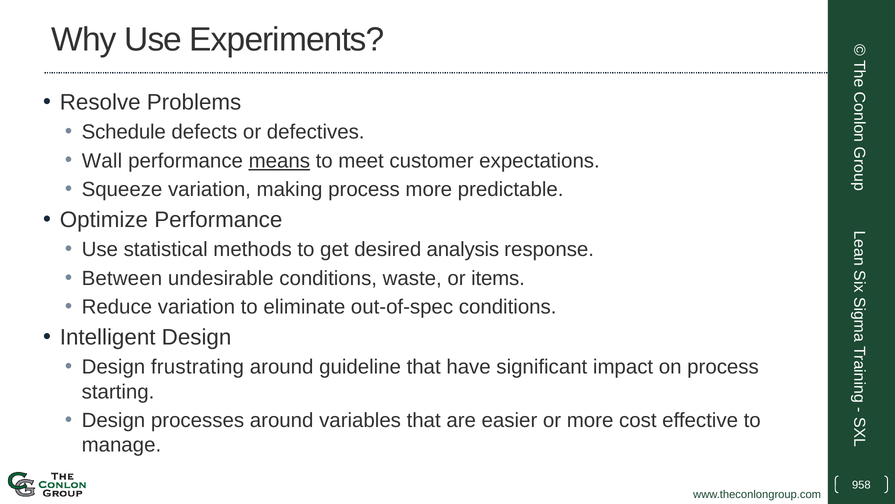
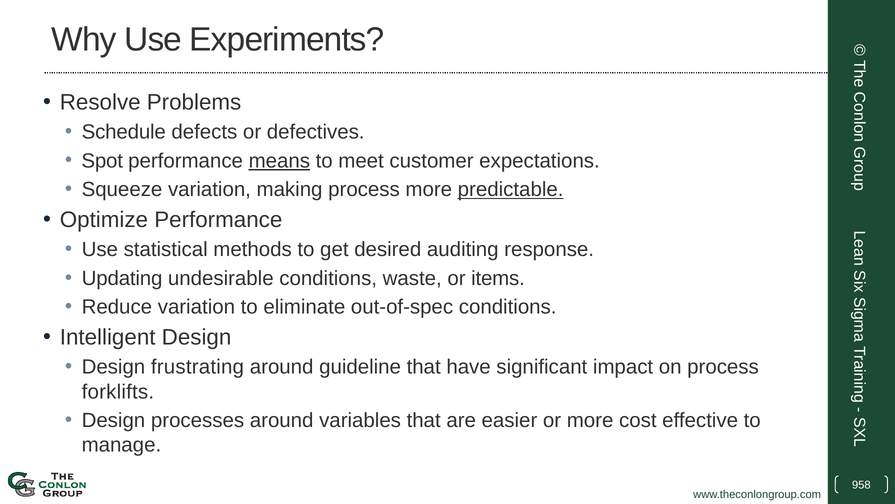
Wall: Wall -> Spot
predictable underline: none -> present
analysis: analysis -> auditing
Between: Between -> Updating
starting: starting -> forklifts
